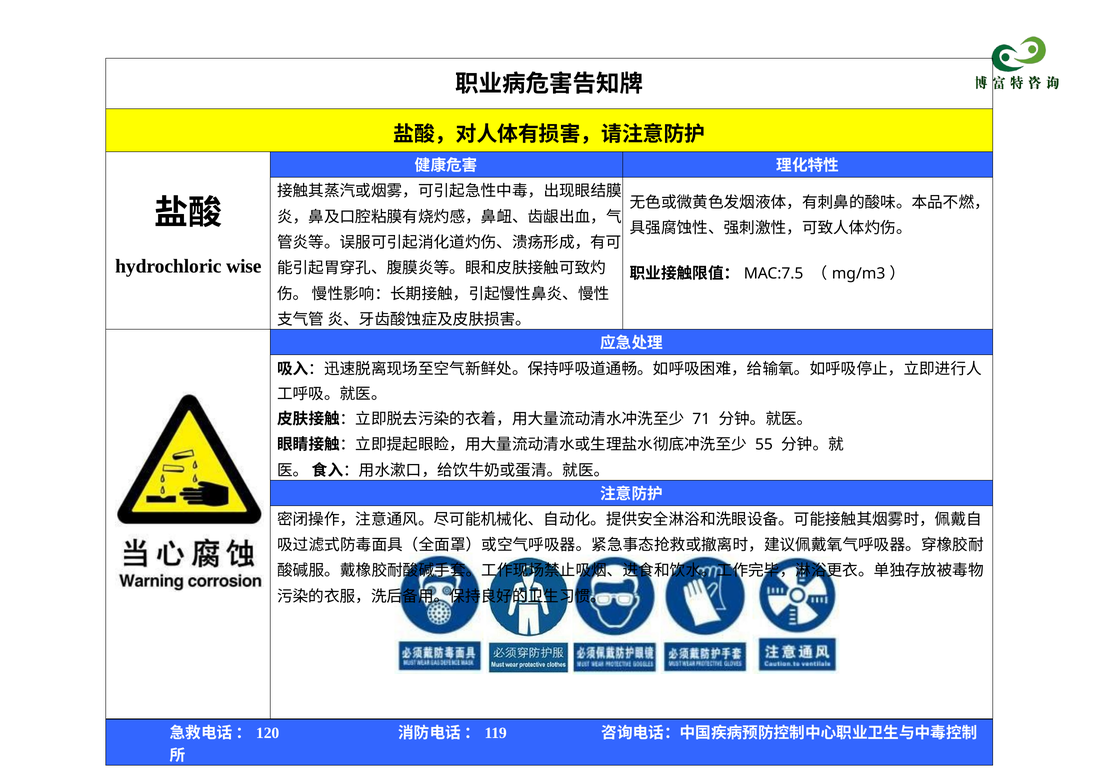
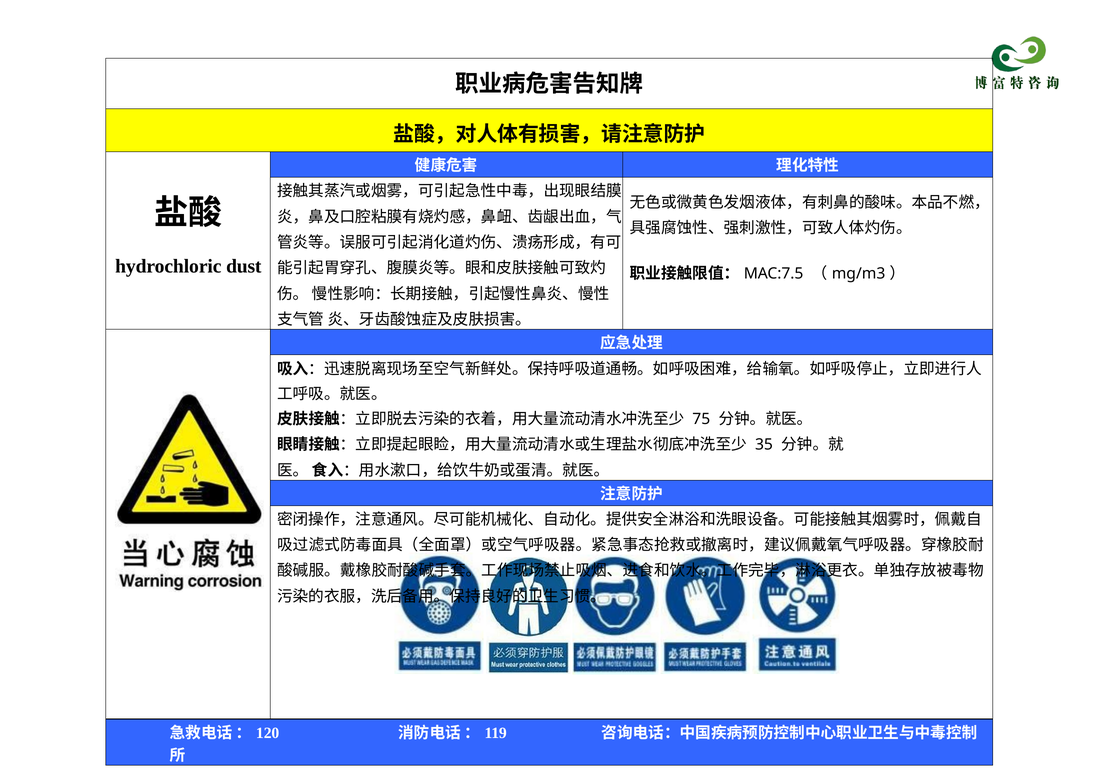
wise: wise -> dust
71: 71 -> 75
55: 55 -> 35
